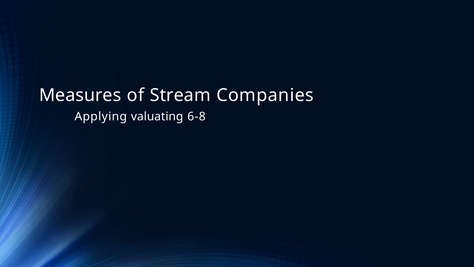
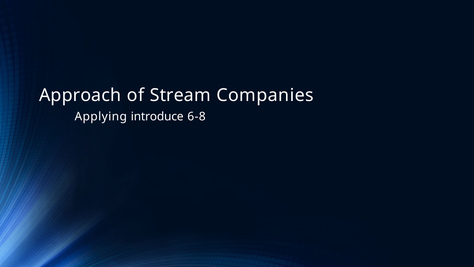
Measures: Measures -> Approach
valuating: valuating -> introduce
